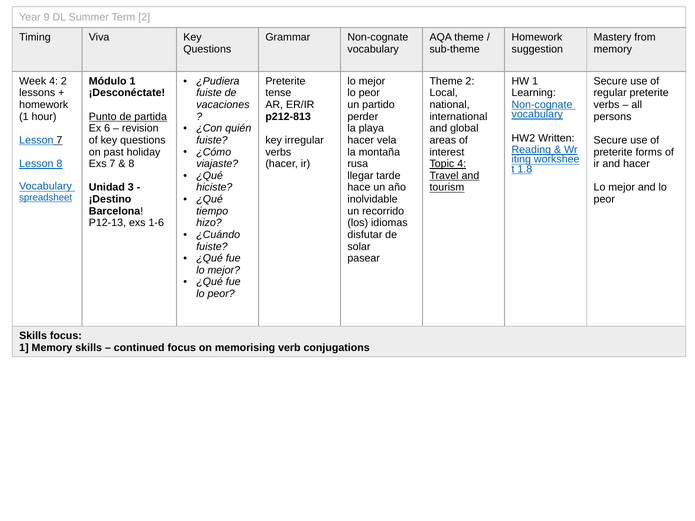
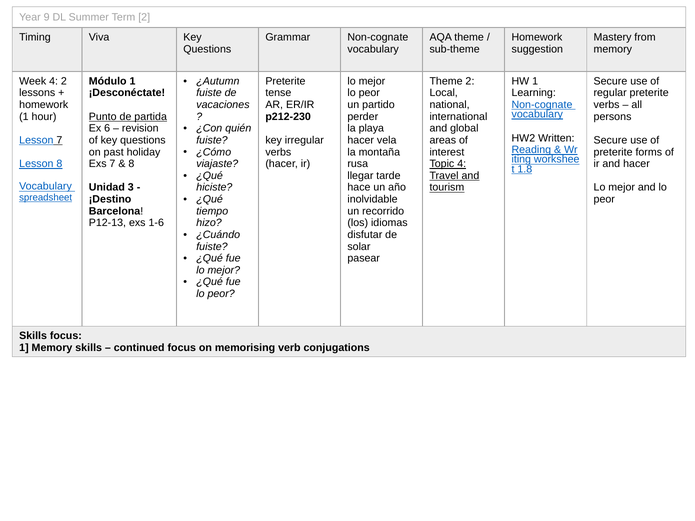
¿Pudiera: ¿Pudiera -> ¿Autumn
p212-813: p212-813 -> p212-230
